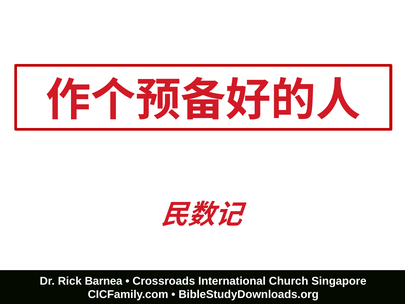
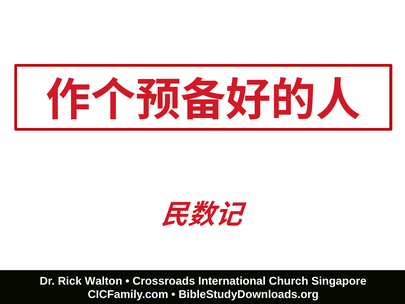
Barnea: Barnea -> Walton
